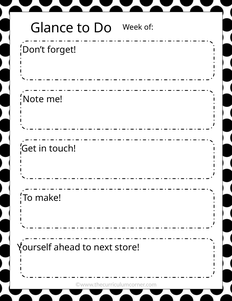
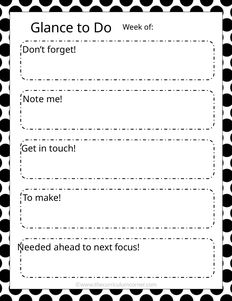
Yourself: Yourself -> Needed
store: store -> focus
